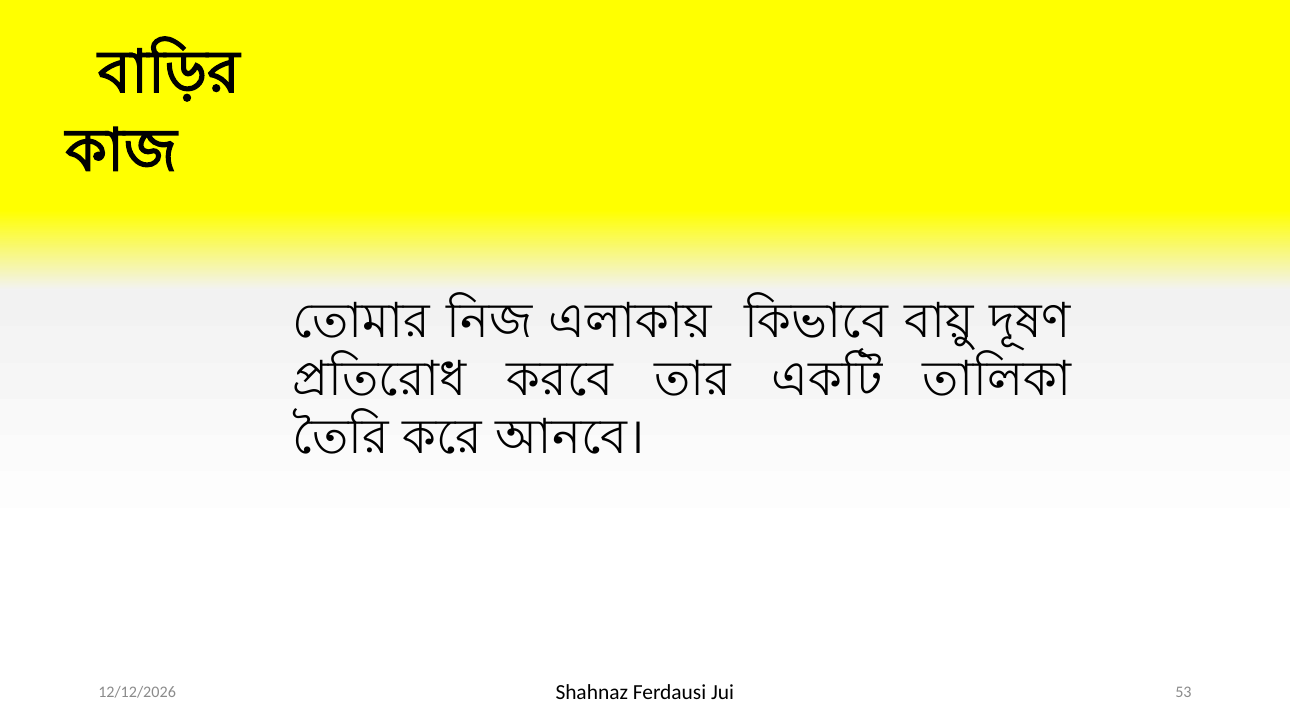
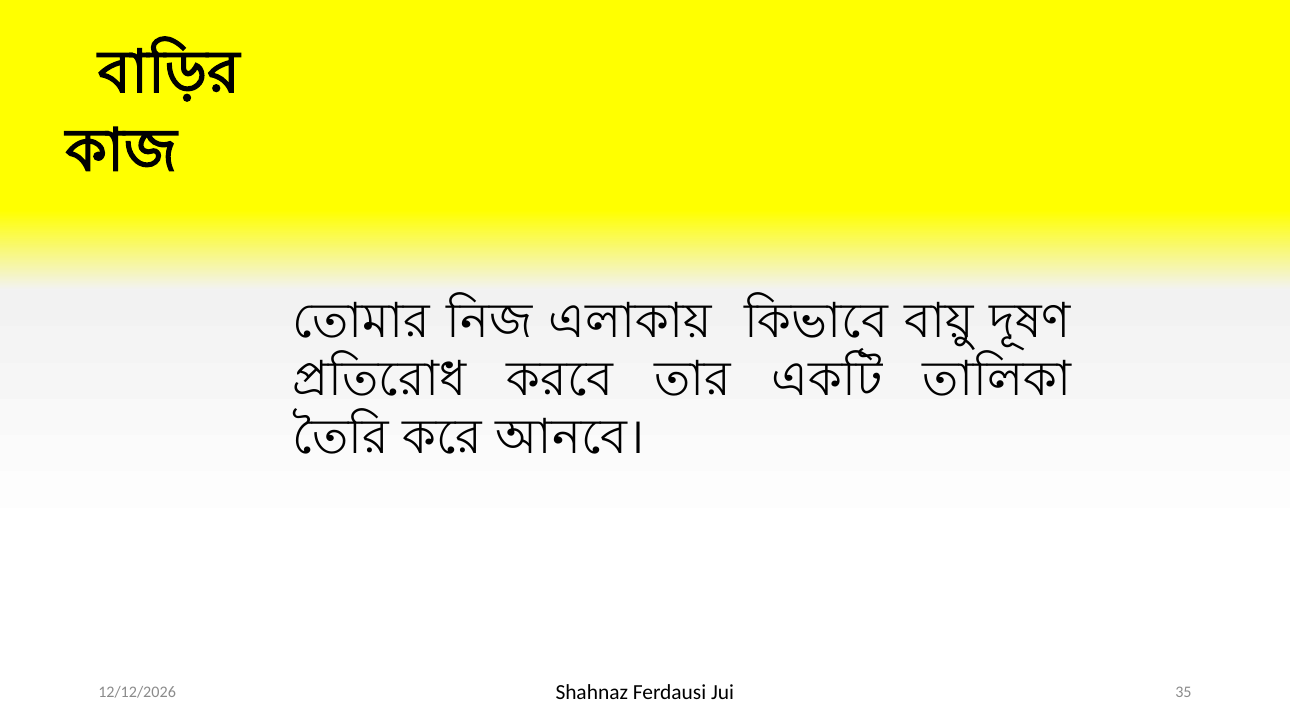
53: 53 -> 35
